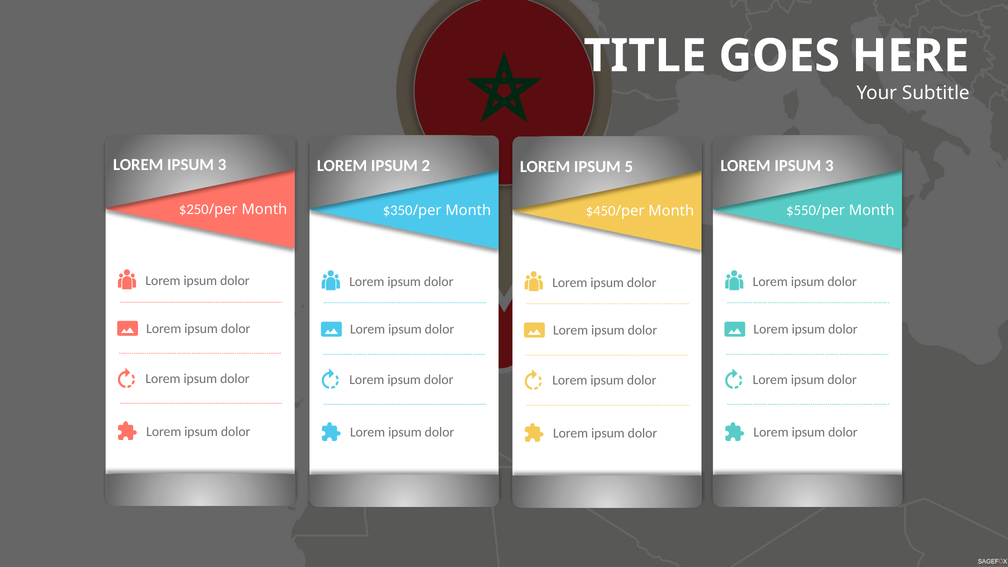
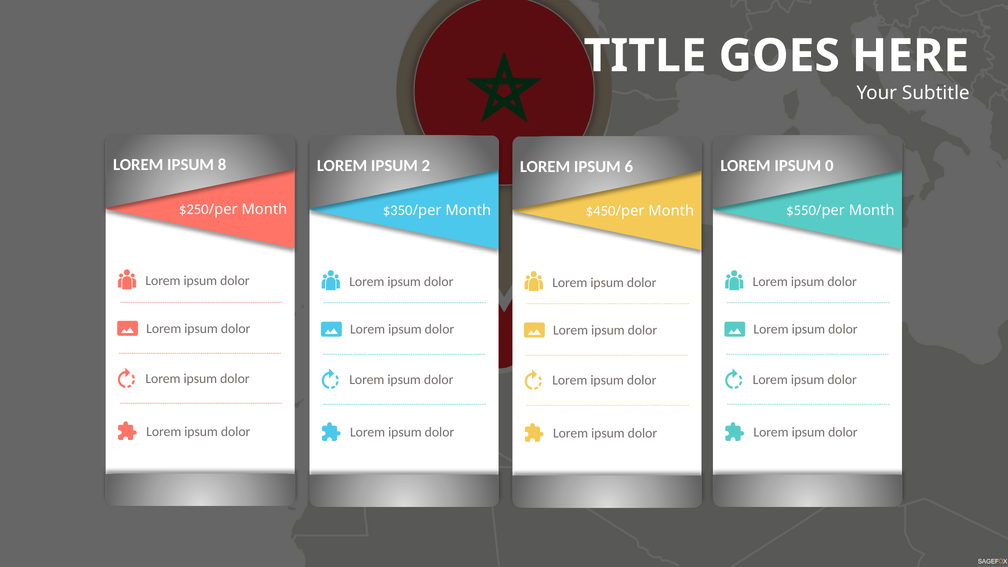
3 at (222, 165): 3 -> 8
3 at (829, 166): 3 -> 0
5: 5 -> 6
